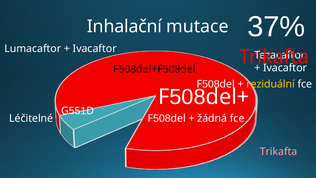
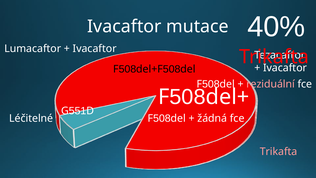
37%: 37% -> 40%
Inhalační at (124, 27): Inhalační -> Ivacaftor
reziduální colour: yellow -> pink
